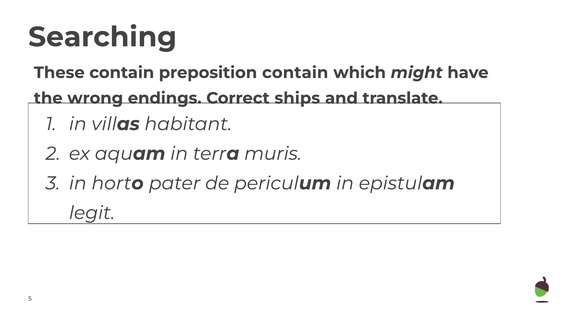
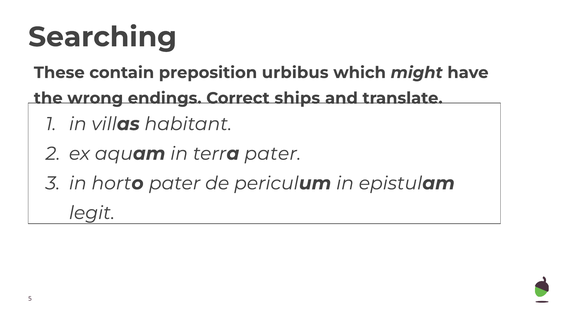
preposition contain: contain -> urbibus
terra muris: muris -> pater
